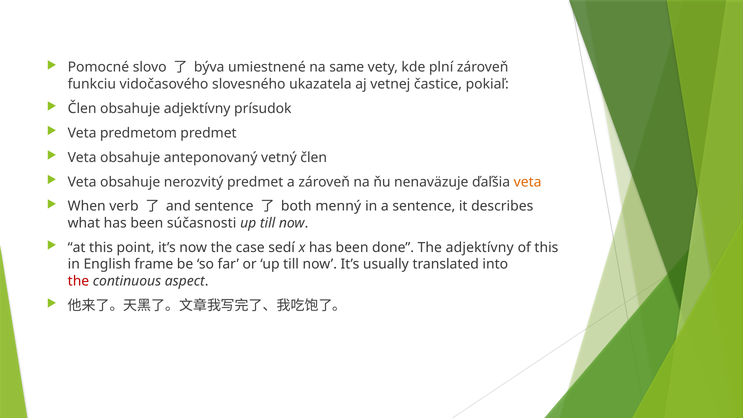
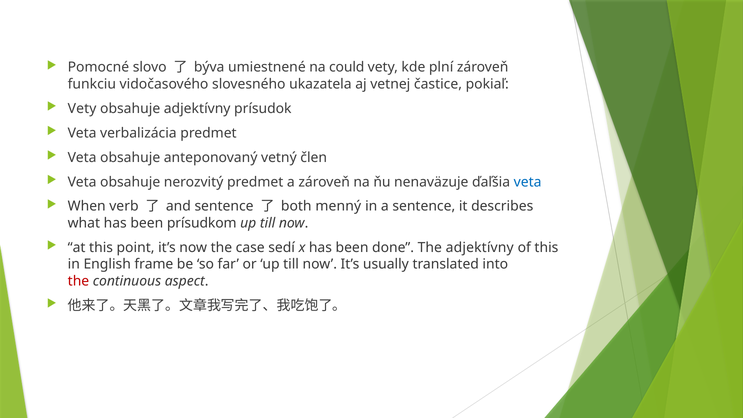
same: same -> could
Člen at (82, 109): Člen -> Vety
predmetom: predmetom -> verbalizácia
veta at (528, 182) colour: orange -> blue
súčasnosti: súčasnosti -> prísudkom
